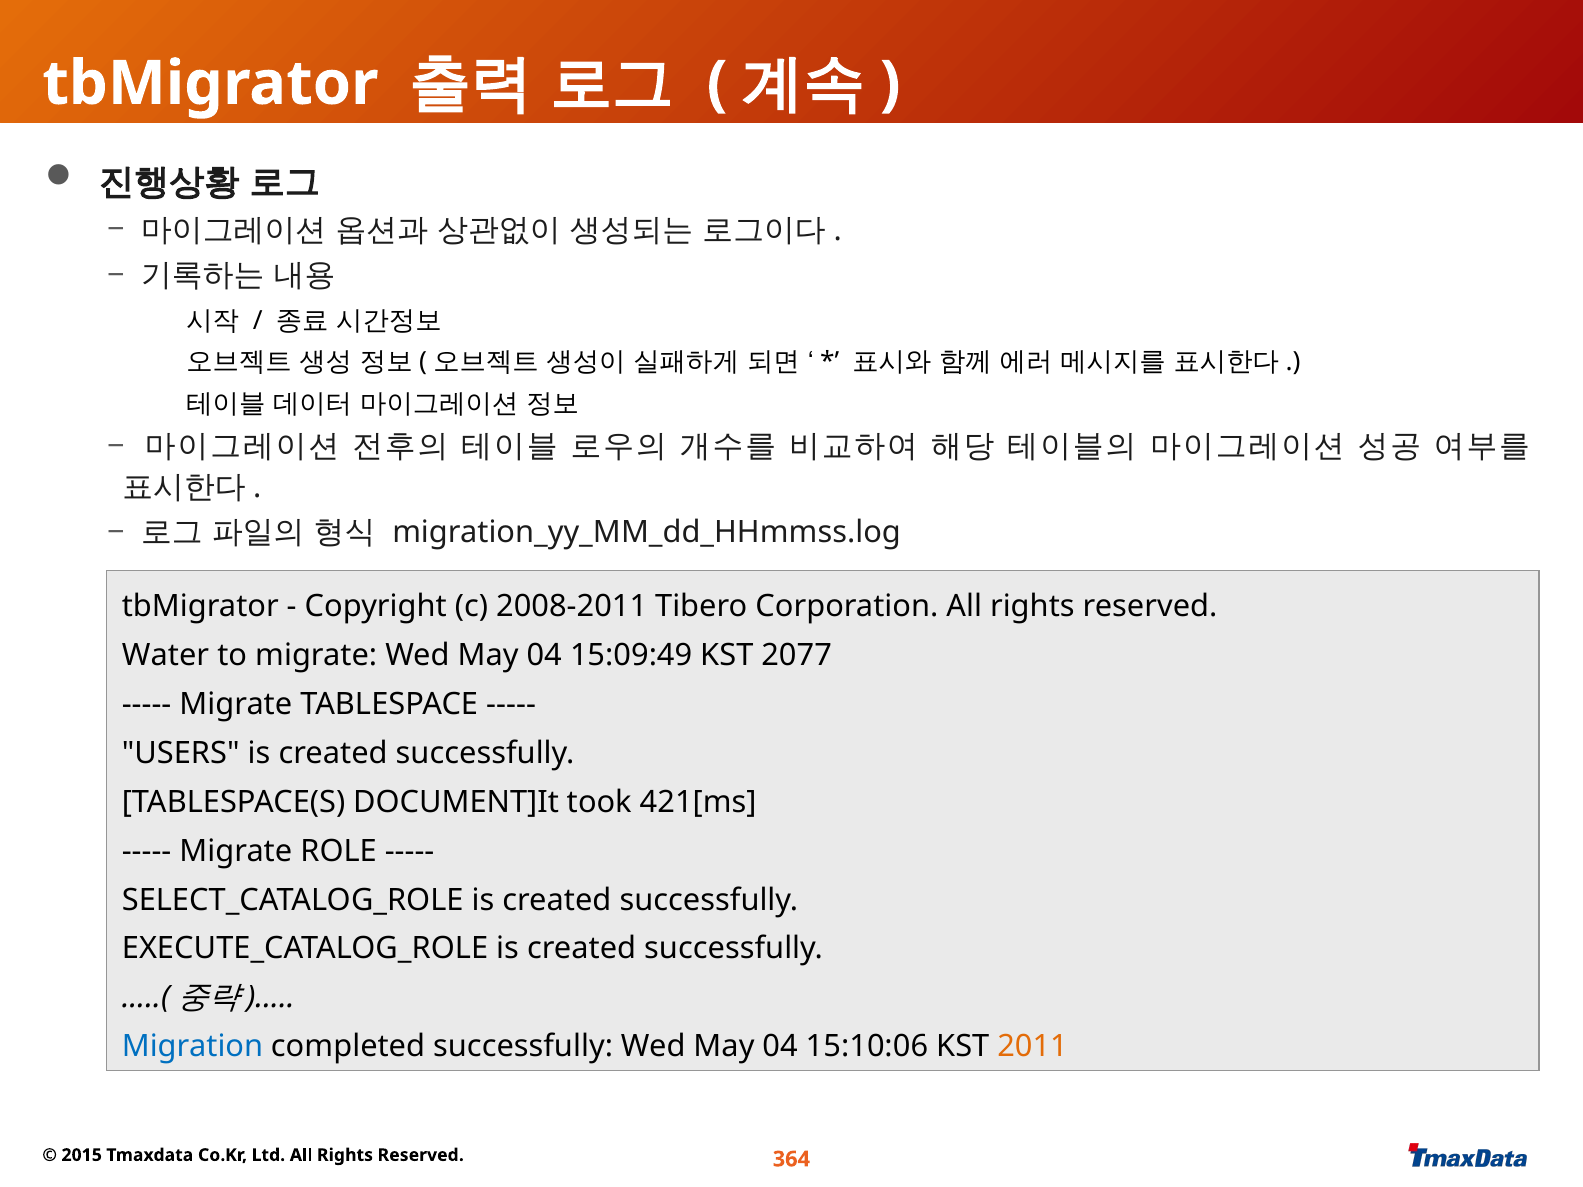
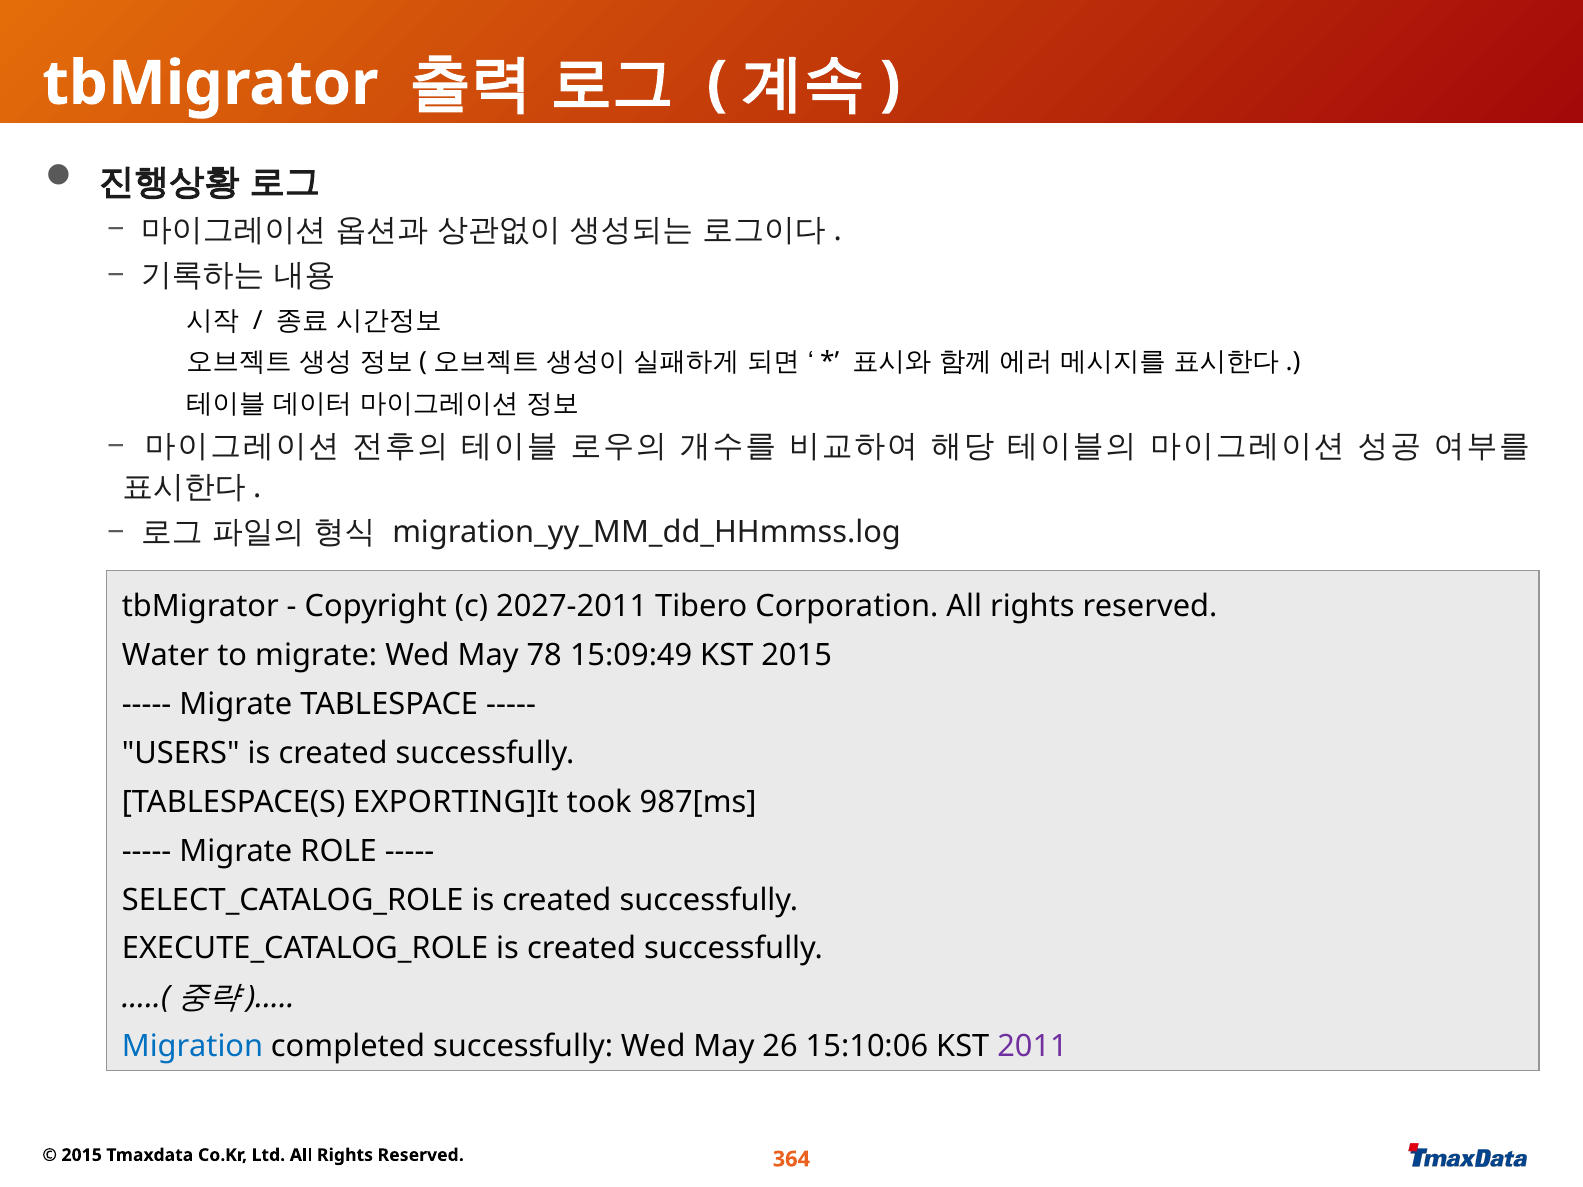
2008-2011: 2008-2011 -> 2027-2011
migrate Wed May 04: 04 -> 78
KST 2077: 2077 -> 2015
DOCUMENT]It: DOCUMENT]It -> EXPORTING]It
421[ms: 421[ms -> 987[ms
successfully Wed May 04: 04 -> 26
2011 colour: orange -> purple
